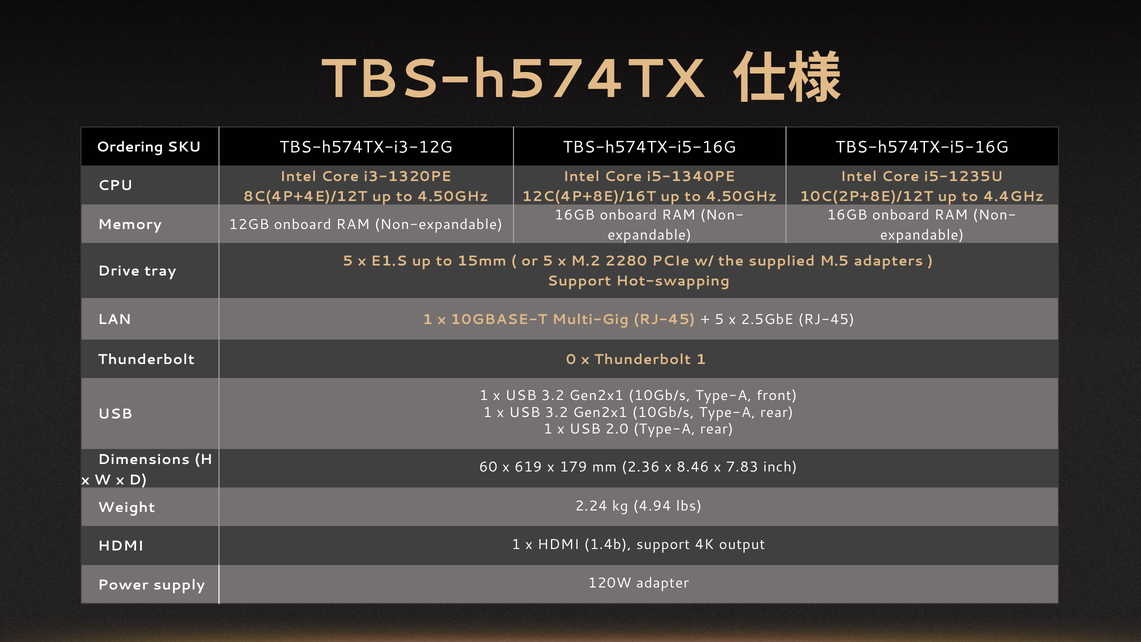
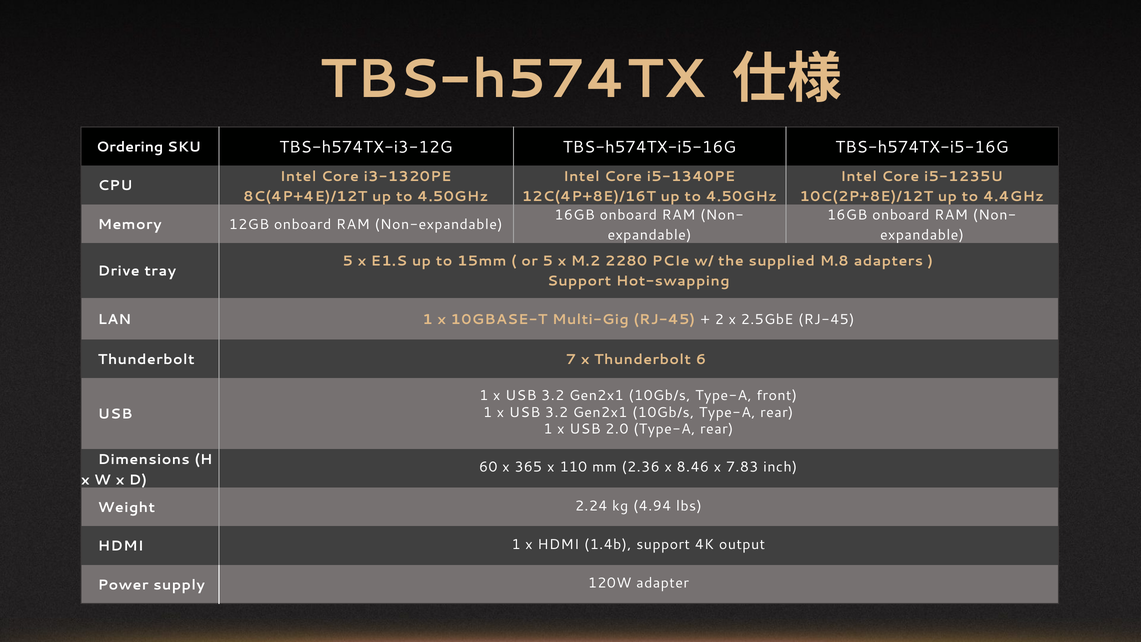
M.5: M.5 -> M.8
5 at (719, 319): 5 -> 2
0: 0 -> 7
Thunderbolt 1: 1 -> 6
619: 619 -> 365
179: 179 -> 110
